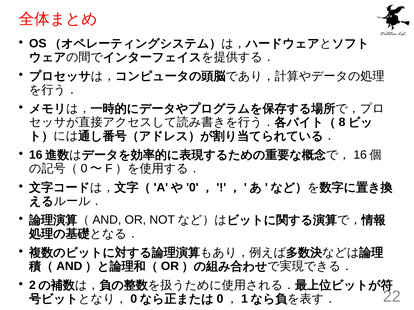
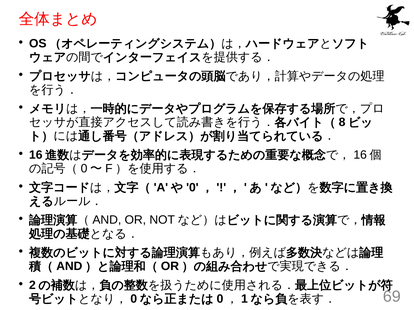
22: 22 -> 69
